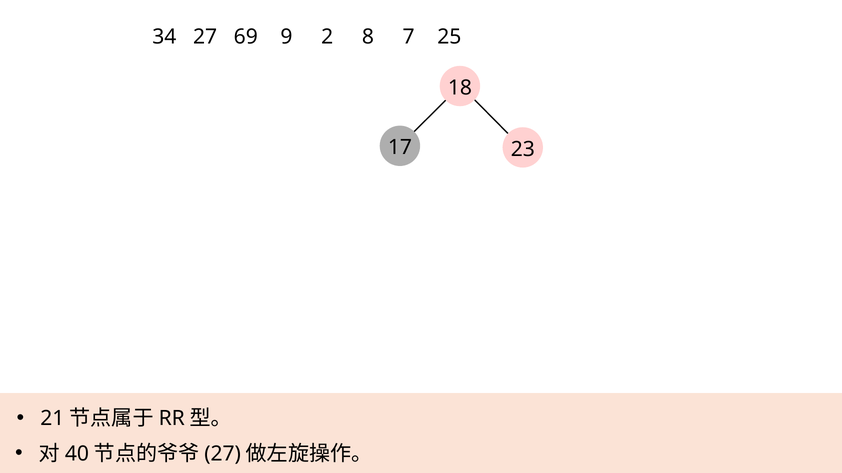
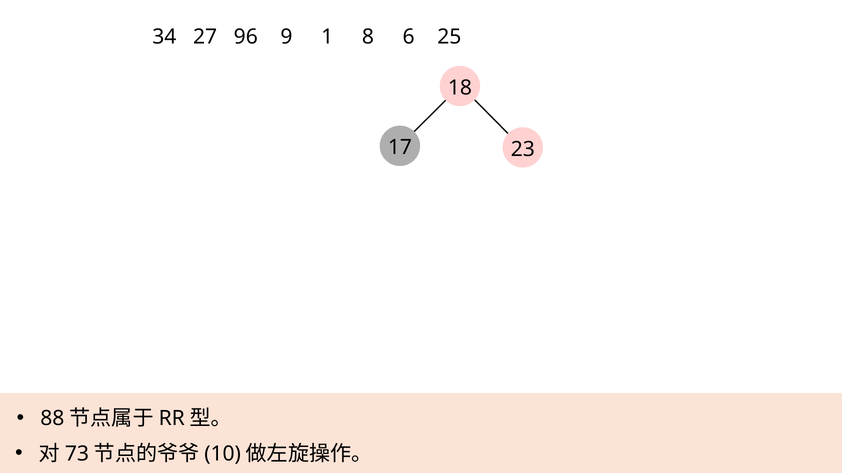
69: 69 -> 96
2: 2 -> 1
7: 7 -> 6
21: 21 -> 88
40: 40 -> 73
27 at (223, 454): 27 -> 10
